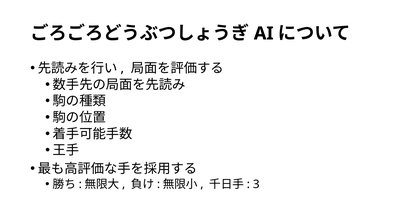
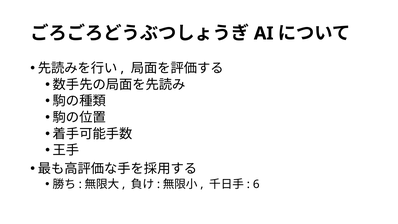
3: 3 -> 6
